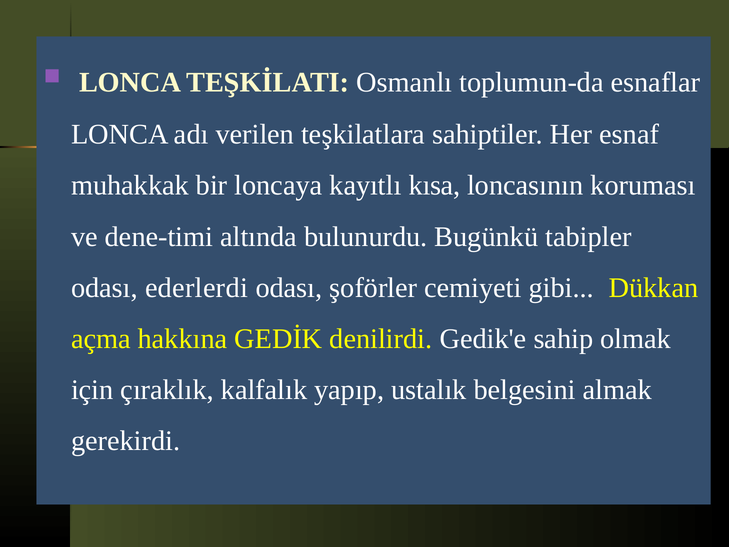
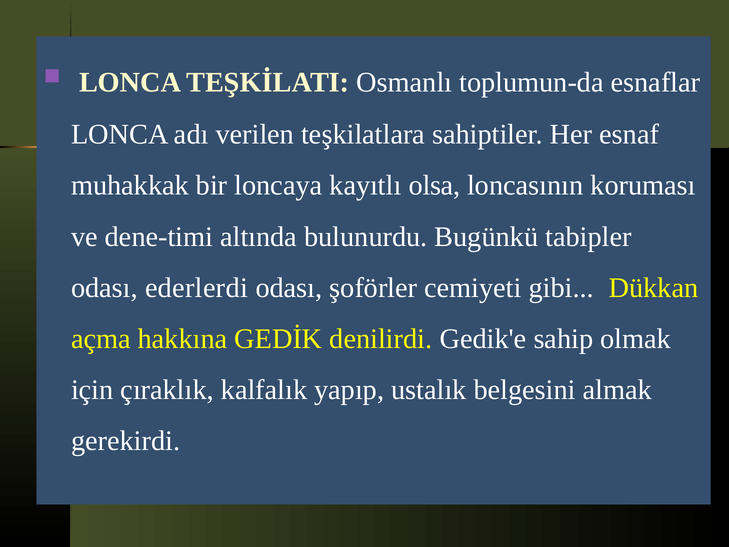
kısa: kısa -> olsa
